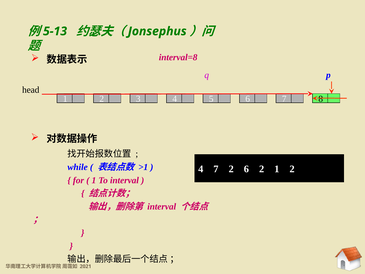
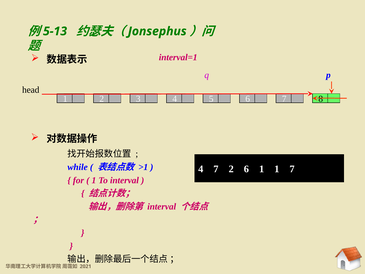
interval=8: interval=8 -> interval=1
6 2: 2 -> 1
2 at (292, 169): 2 -> 7
